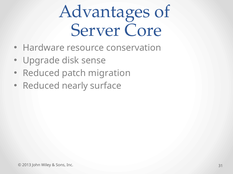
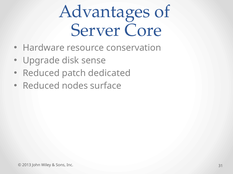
migration: migration -> dedicated
nearly: nearly -> nodes
